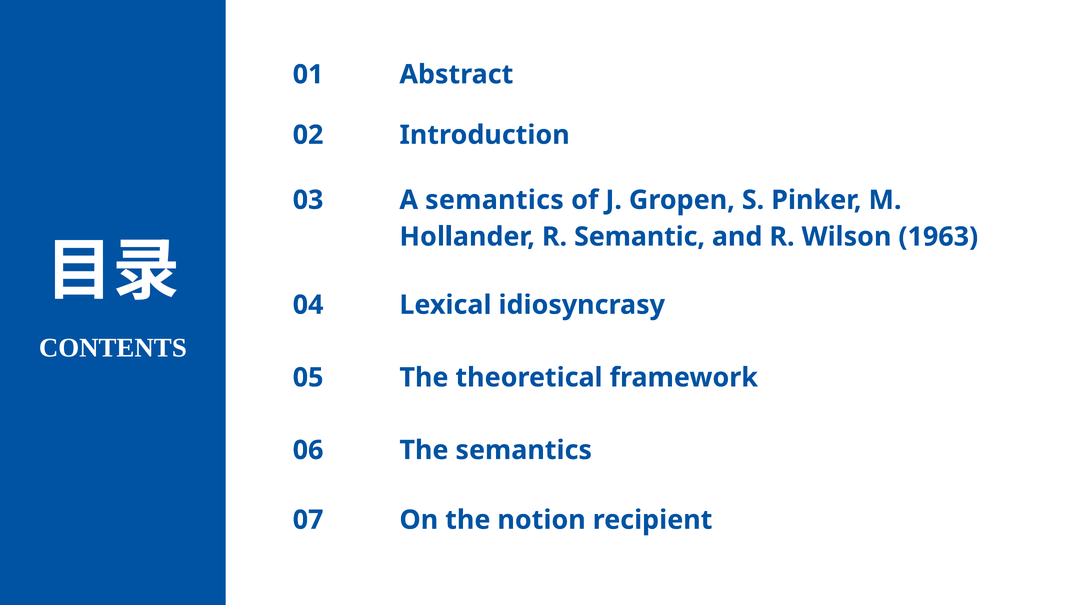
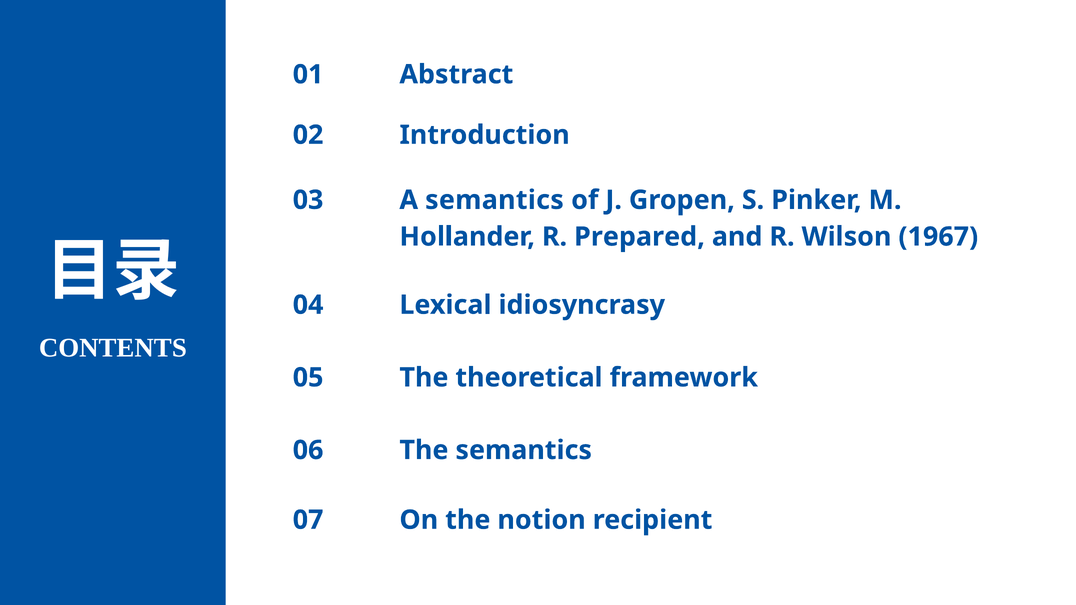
Semantic: Semantic -> Prepared
1963: 1963 -> 1967
